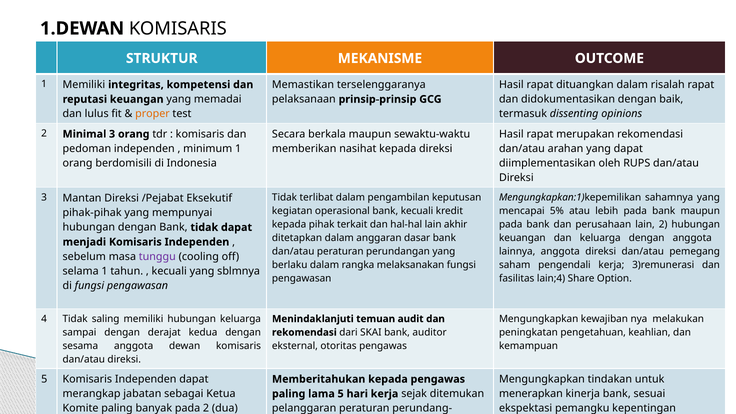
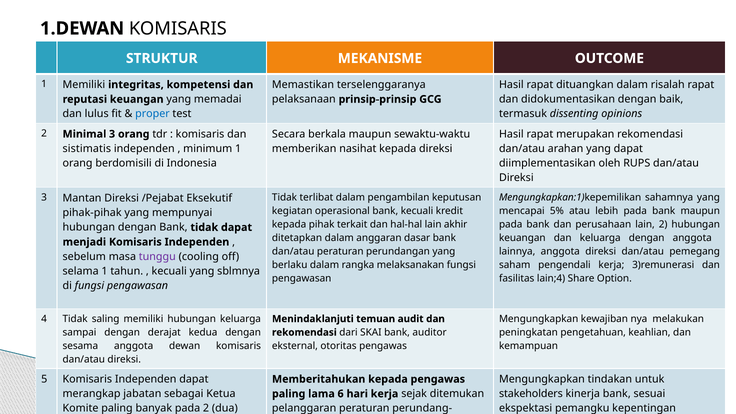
proper colour: orange -> blue
pedoman: pedoman -> sistimatis
menerapkan at (531, 394): menerapkan -> stakeholders
lama 5: 5 -> 6
